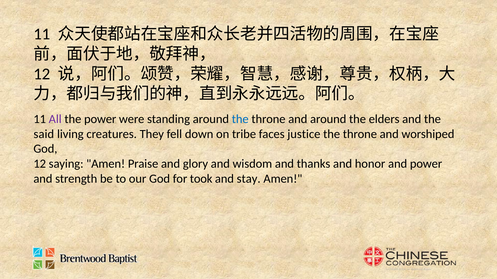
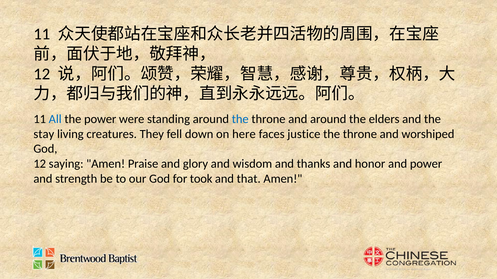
All colour: purple -> blue
said: said -> stay
tribe: tribe -> here
stay: stay -> that
